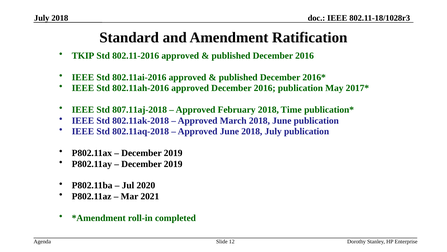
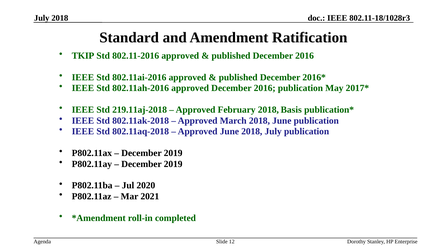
807.11aj-2018: 807.11aj-2018 -> 219.11aj-2018
Time: Time -> Basis
